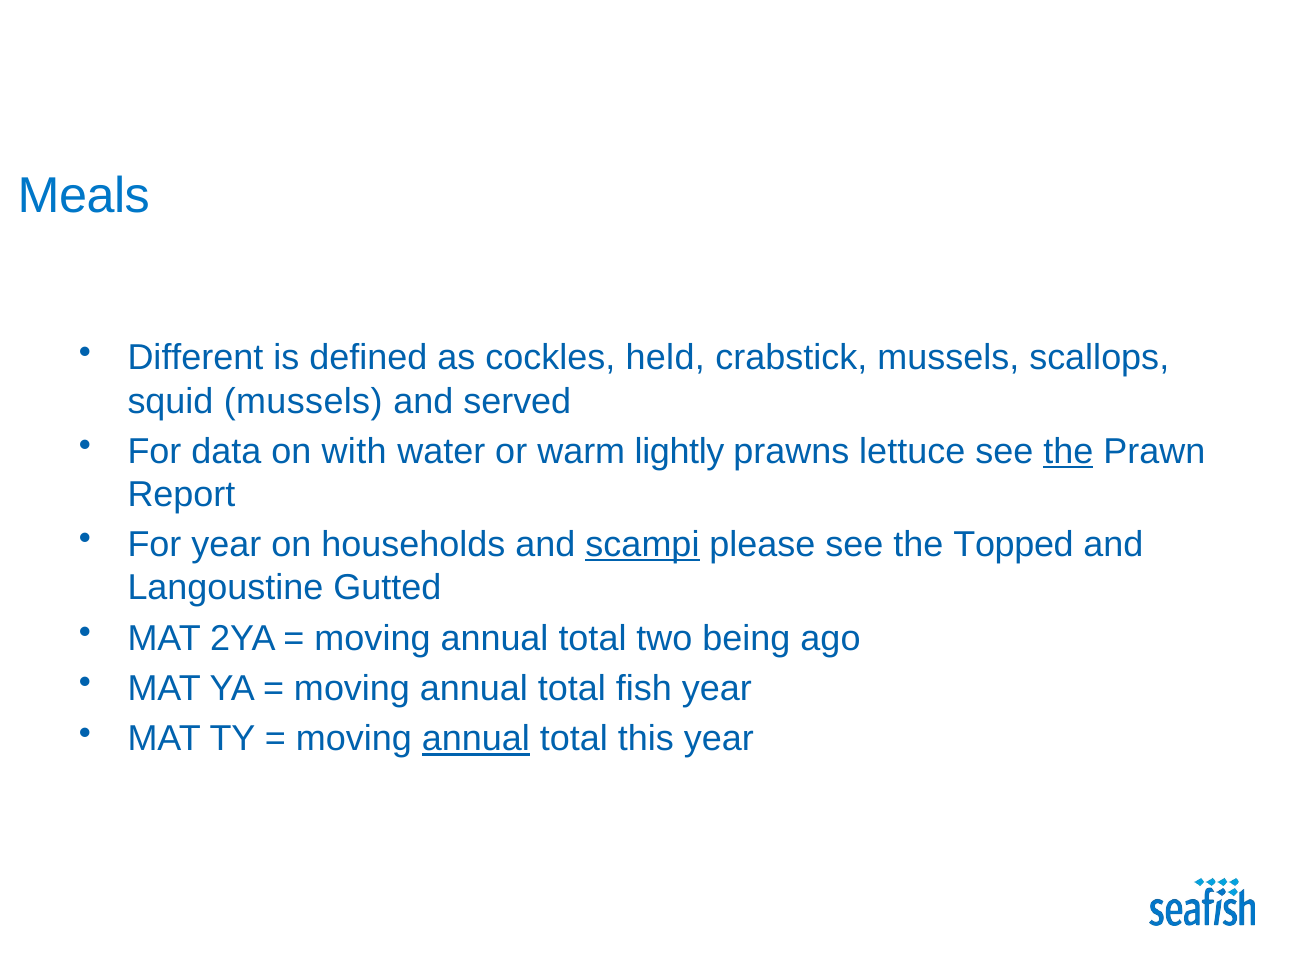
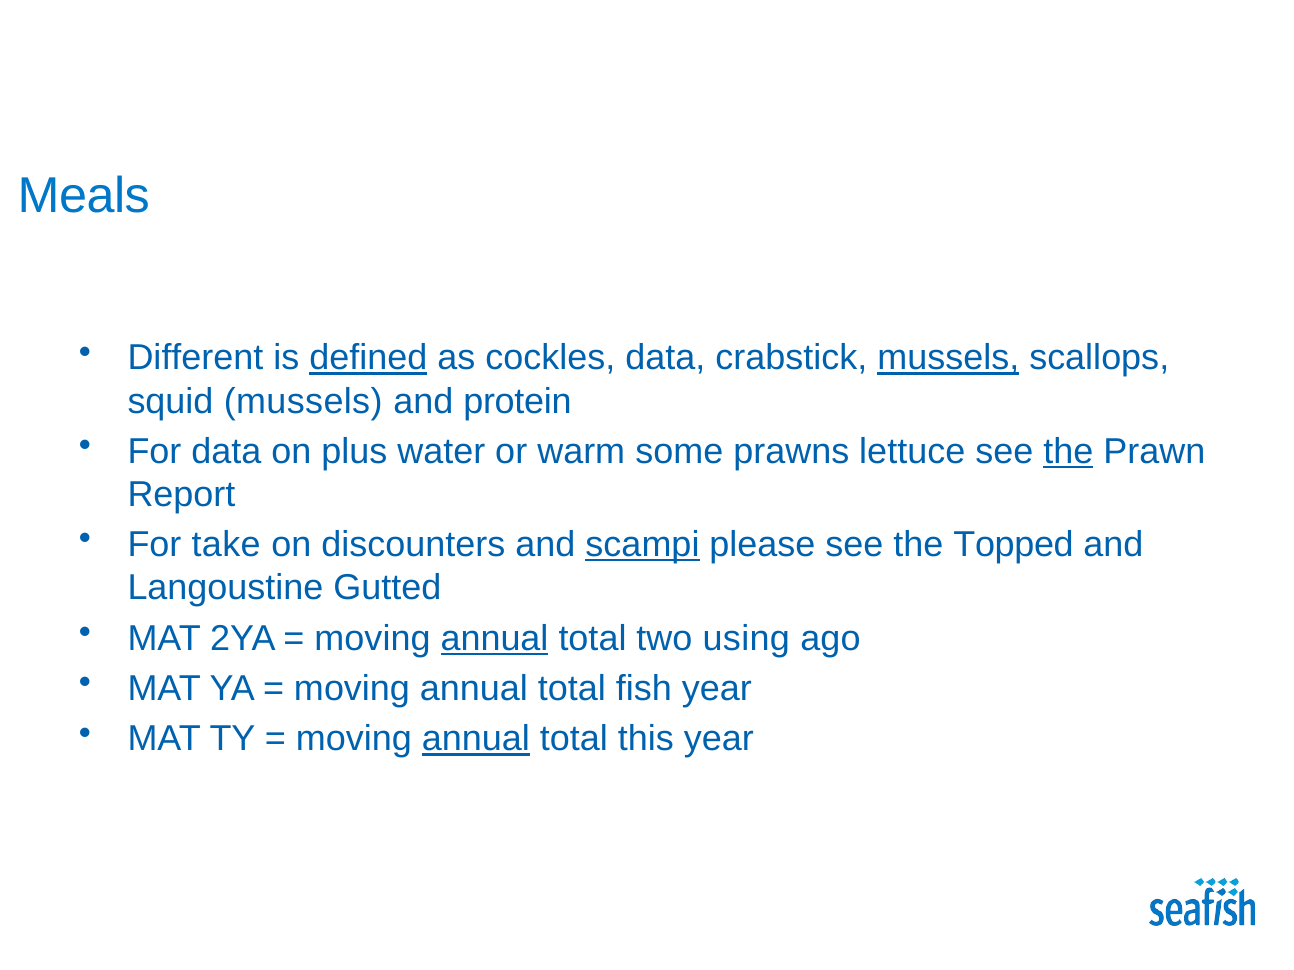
defined underline: none -> present
cockles held: held -> data
mussels at (948, 358) underline: none -> present
served: served -> protein
with: with -> plus
lightly: lightly -> some
For year: year -> take
households: households -> discounters
annual at (495, 639) underline: none -> present
being: being -> using
